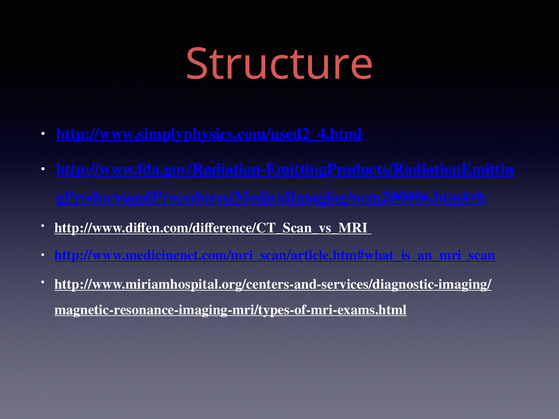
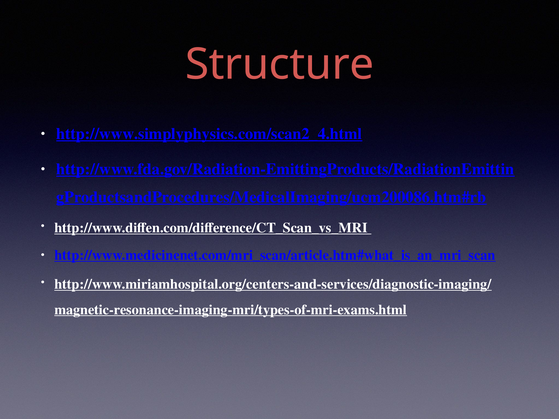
http://www.simplyphysics.com/used2_4.html: http://www.simplyphysics.com/used2_4.html -> http://www.simplyphysics.com/scan2_4.html
